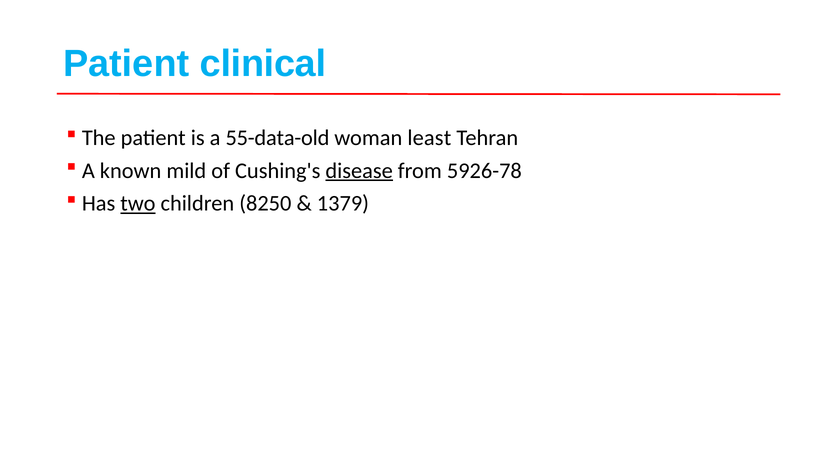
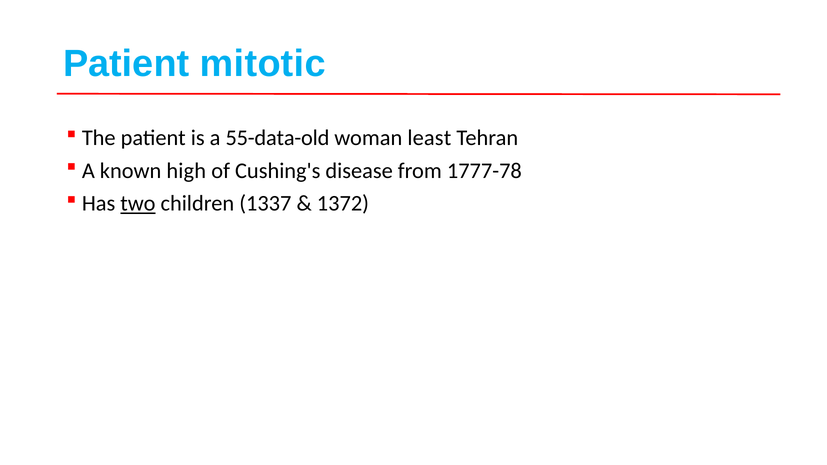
clinical: clinical -> mitotic
mild: mild -> high
disease underline: present -> none
5926-78: 5926-78 -> 1777-78
8250: 8250 -> 1337
1379: 1379 -> 1372
